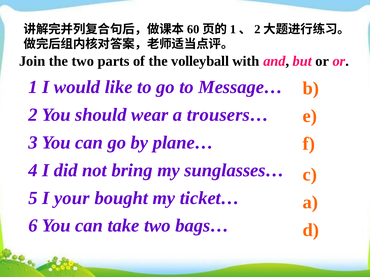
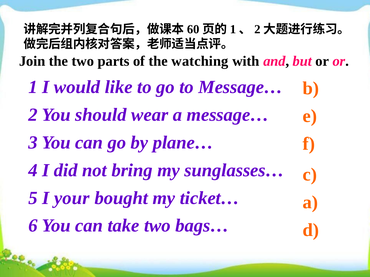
volleyball: volleyball -> watching
a trousers…: trousers… -> message…
